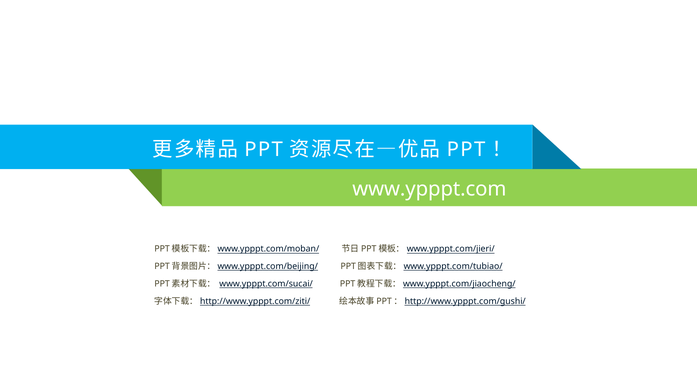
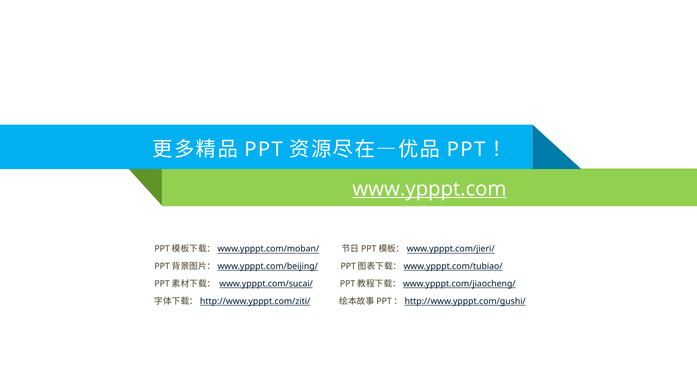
www.ypppt.com underline: none -> present
